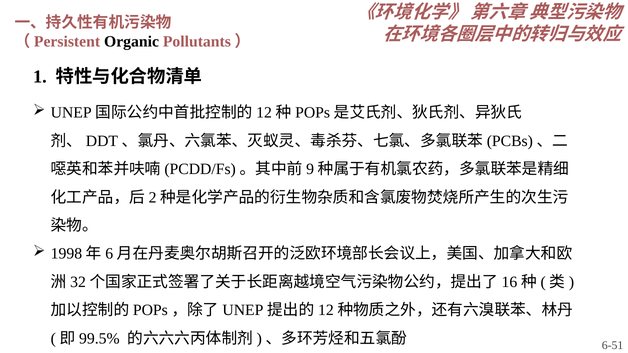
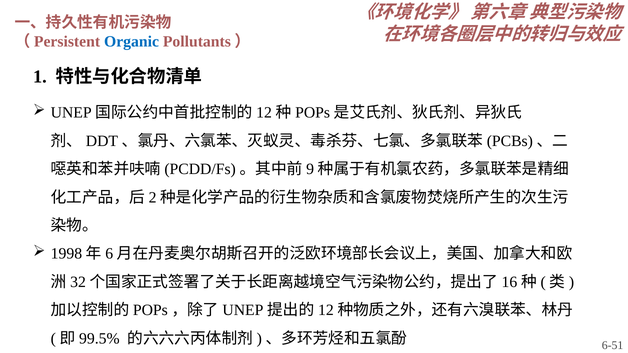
Organic colour: black -> blue
